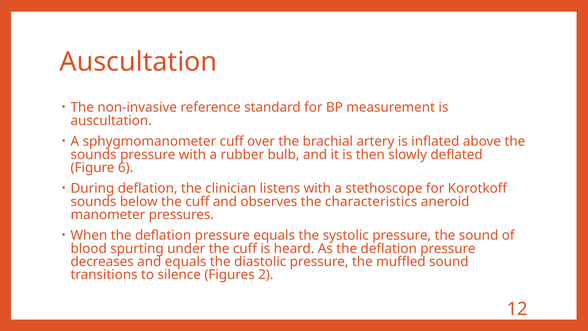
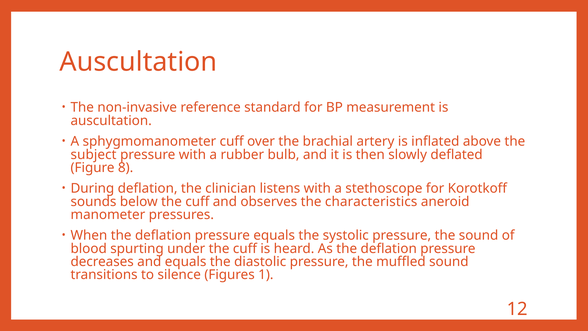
sounds at (94, 154): sounds -> subject
6: 6 -> 8
2: 2 -> 1
